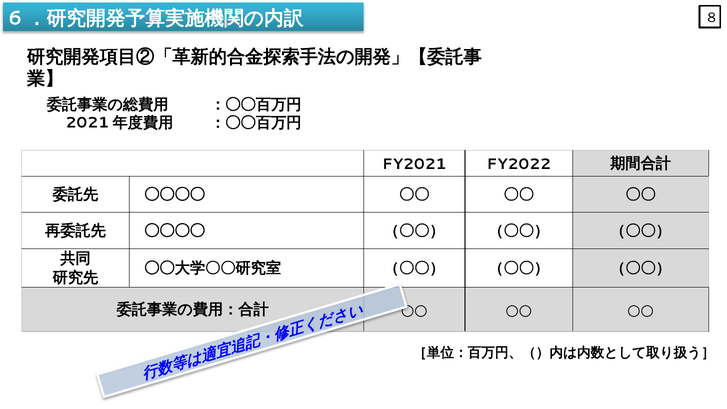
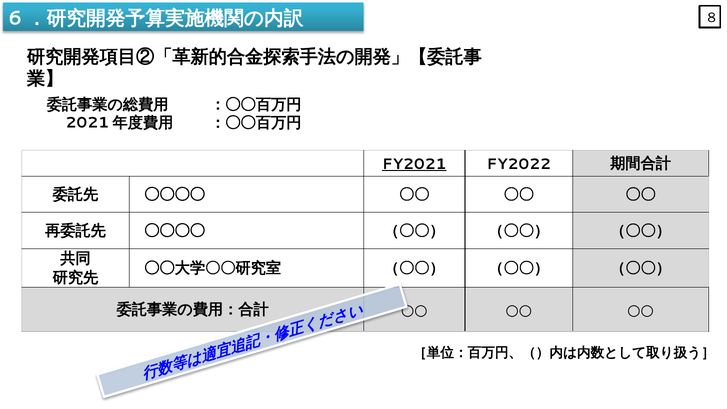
FY2021 underline: none -> present
